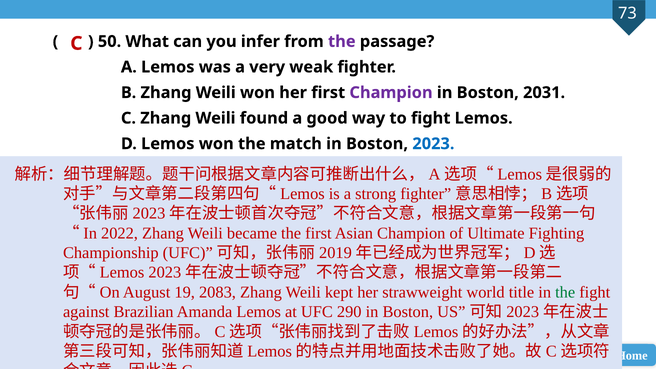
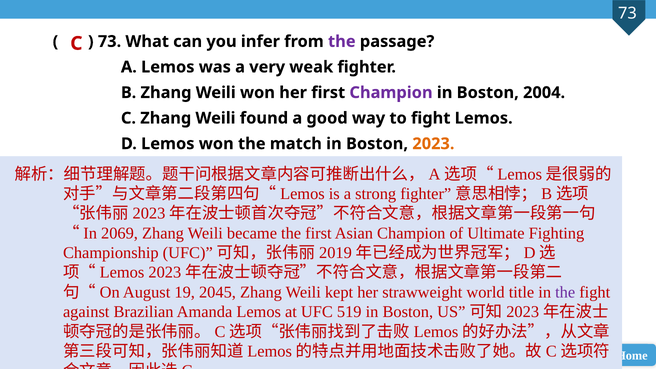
50 at (110, 41): 50 -> 73
2031: 2031 -> 2004
2023 colour: blue -> orange
2022: 2022 -> 2069
2083: 2083 -> 2045
the at (565, 292) colour: green -> purple
290: 290 -> 519
